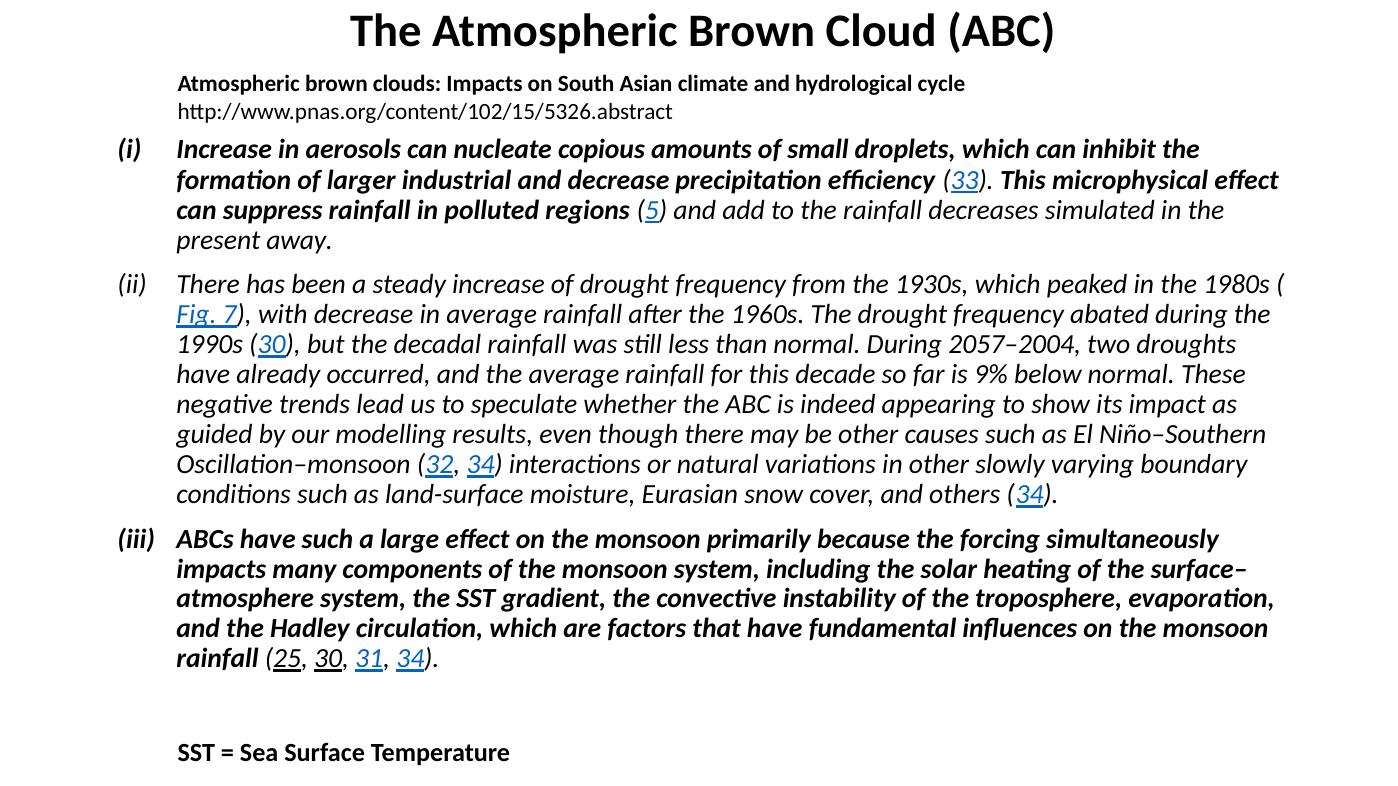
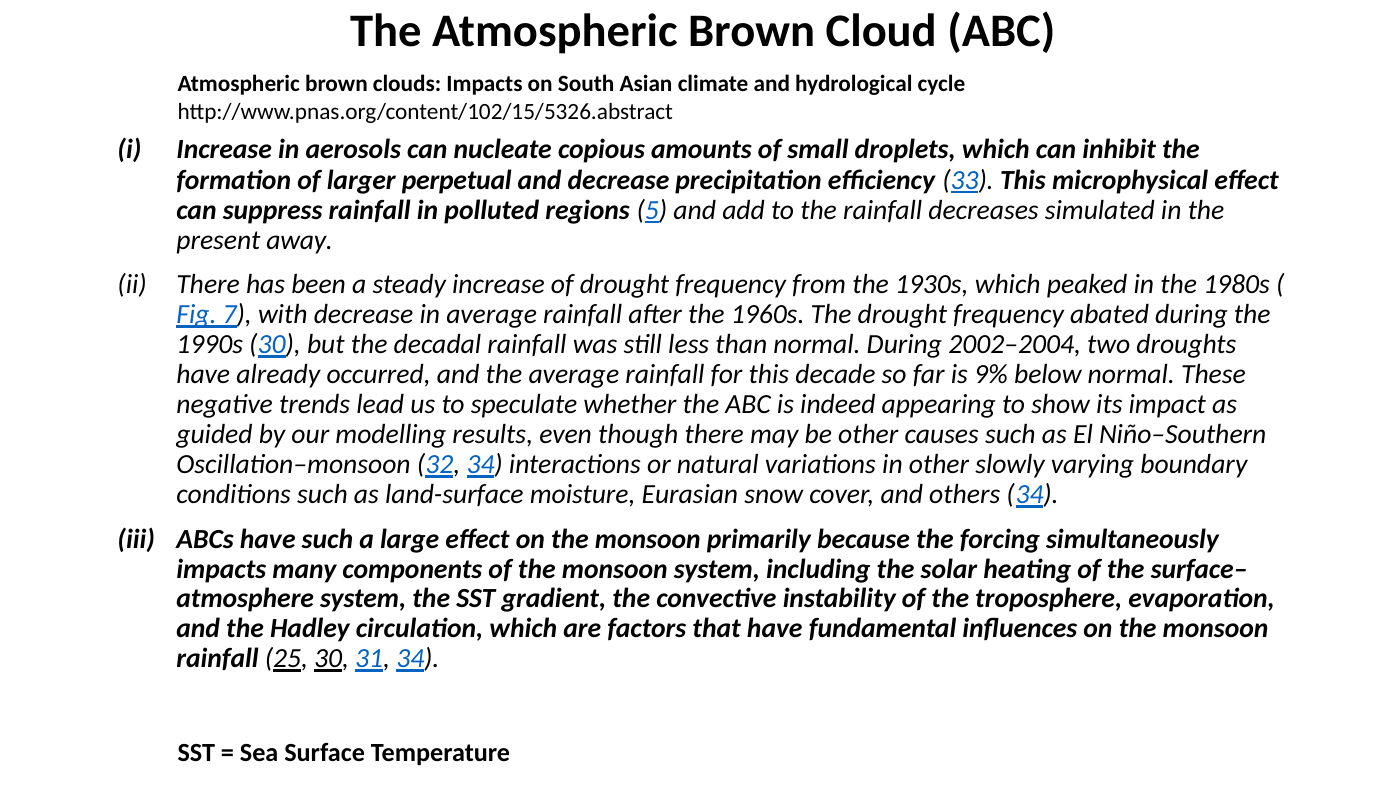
industrial: industrial -> perpetual
2057–2004: 2057–2004 -> 2002–2004
